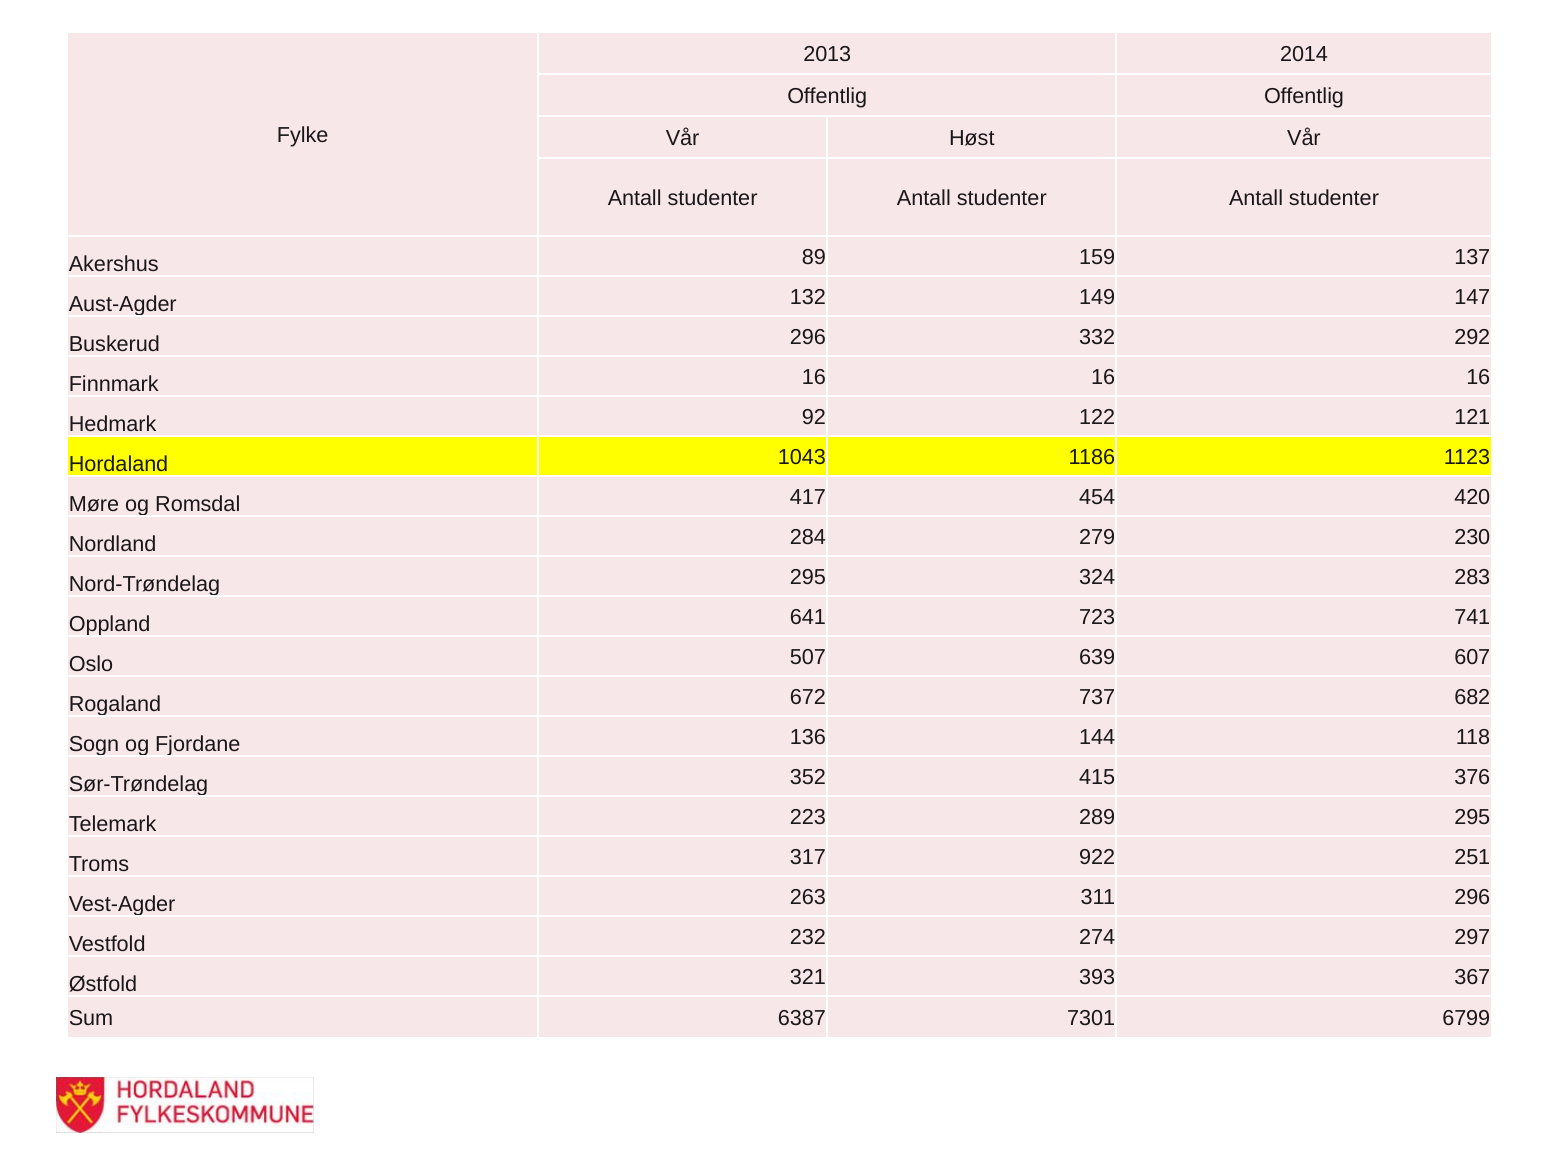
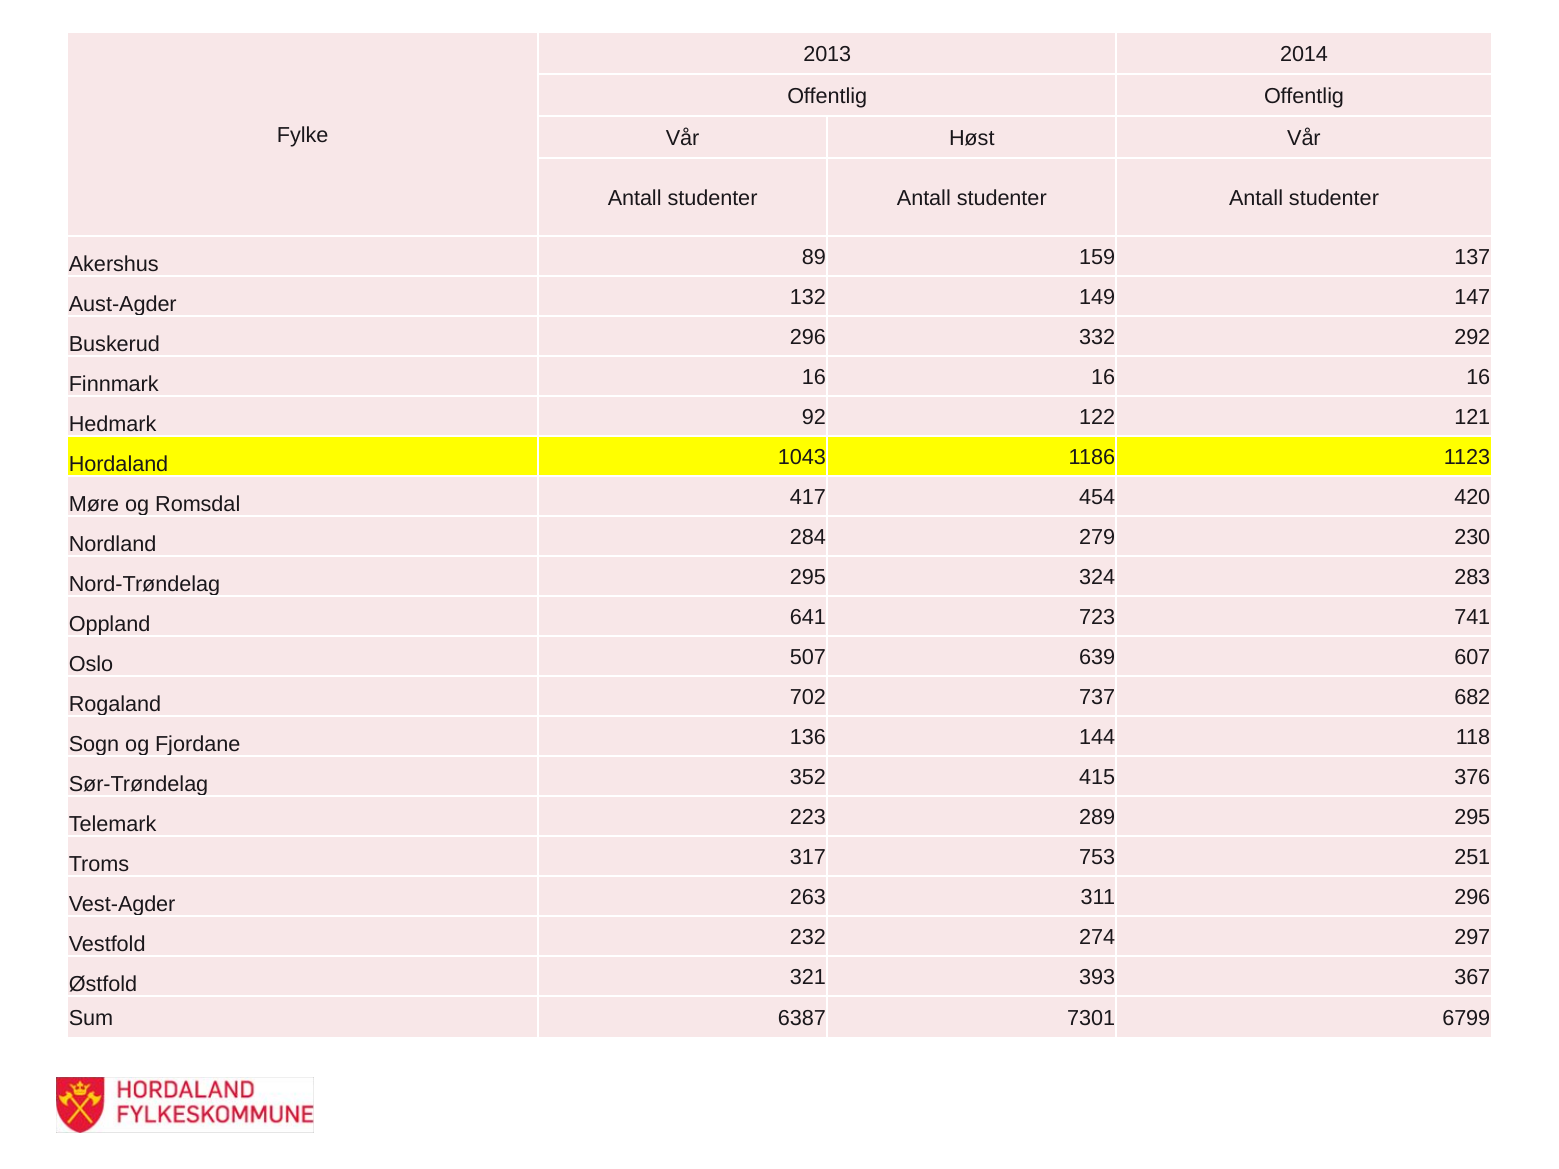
672: 672 -> 702
922: 922 -> 753
